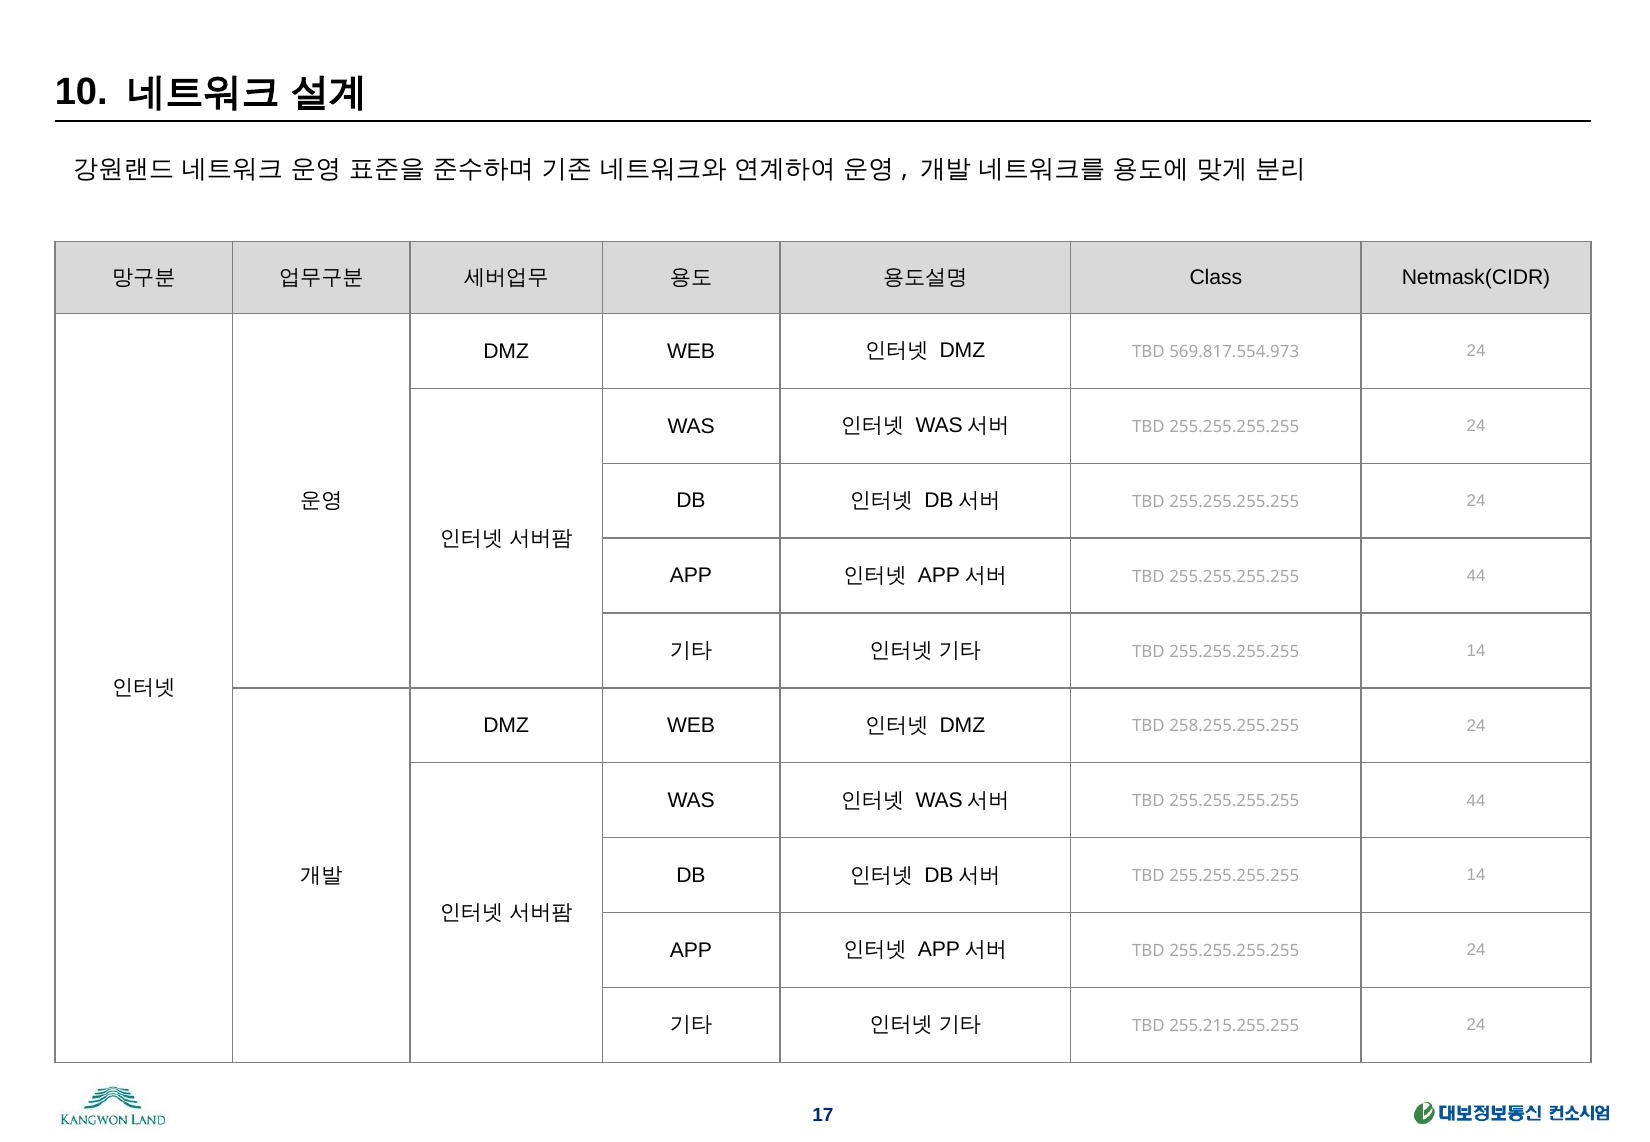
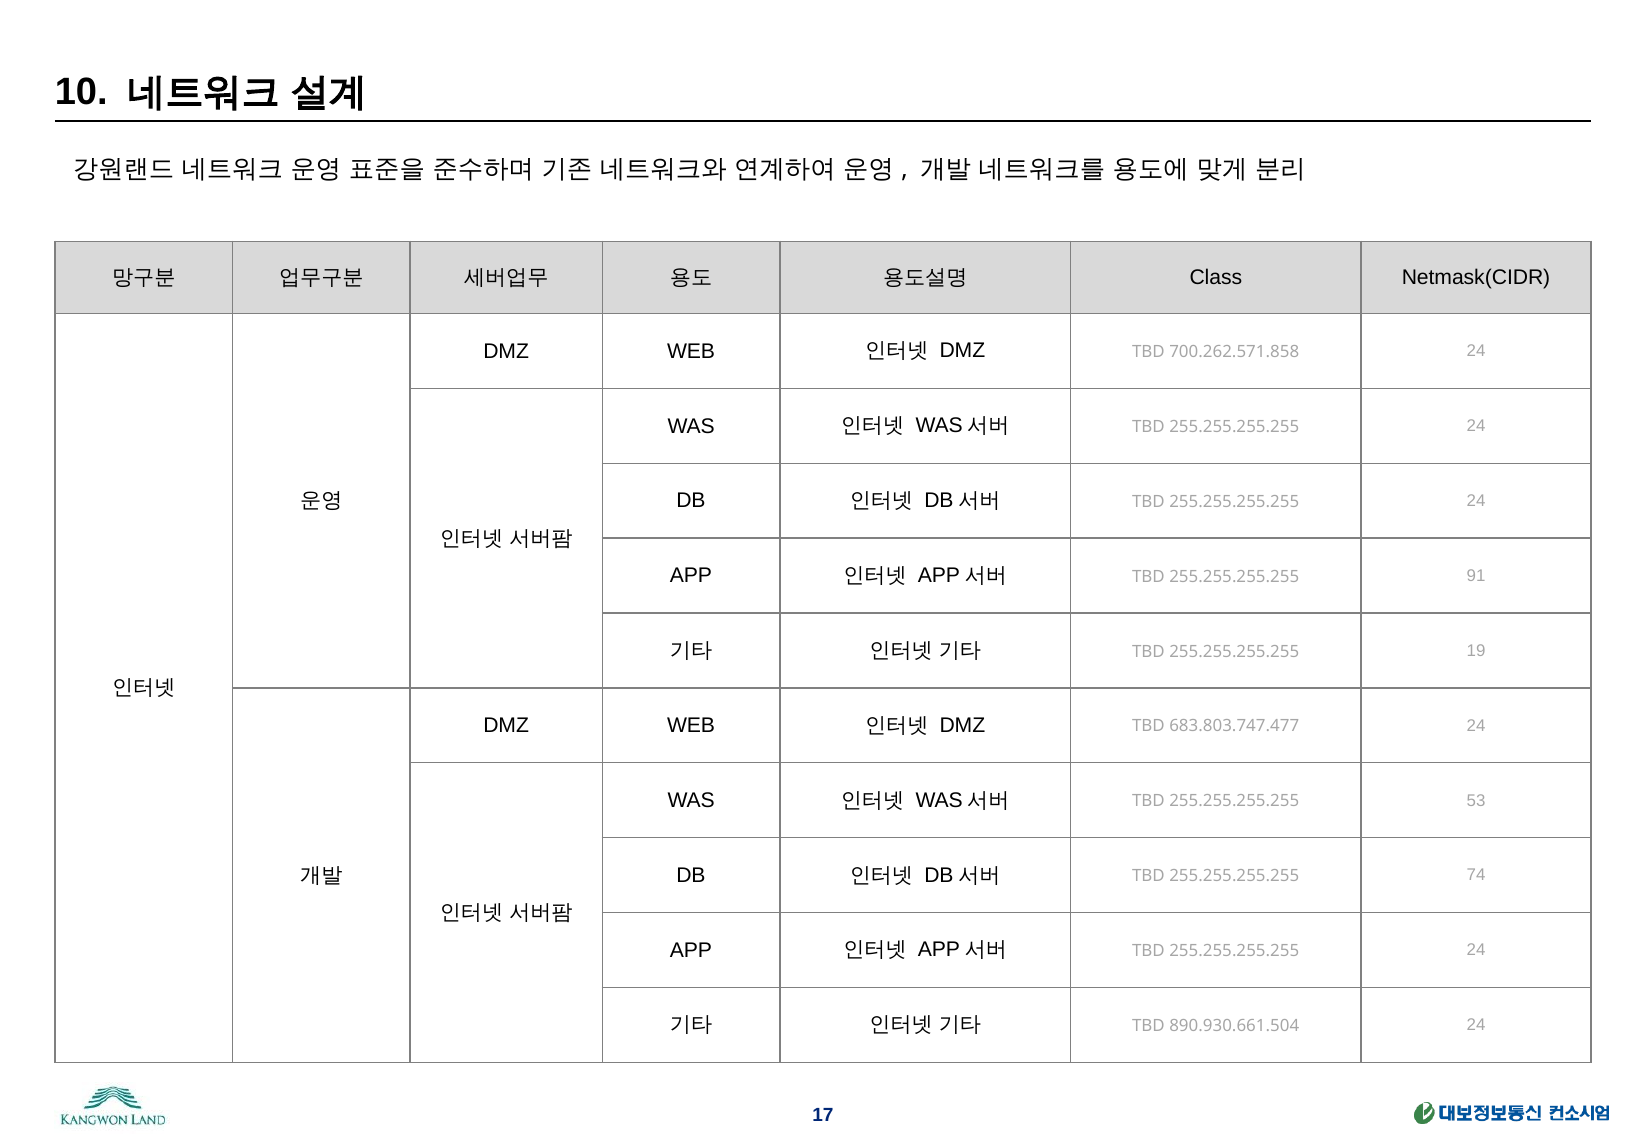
569.817.554.973: 569.817.554.973 -> 700.262.571.858
44 at (1476, 576): 44 -> 91
14 at (1476, 651): 14 -> 19
258.255.255.255: 258.255.255.255 -> 683.803.747.477
44 at (1476, 801): 44 -> 53
14 at (1476, 876): 14 -> 74
255.215.255.255: 255.215.255.255 -> 890.930.661.504
